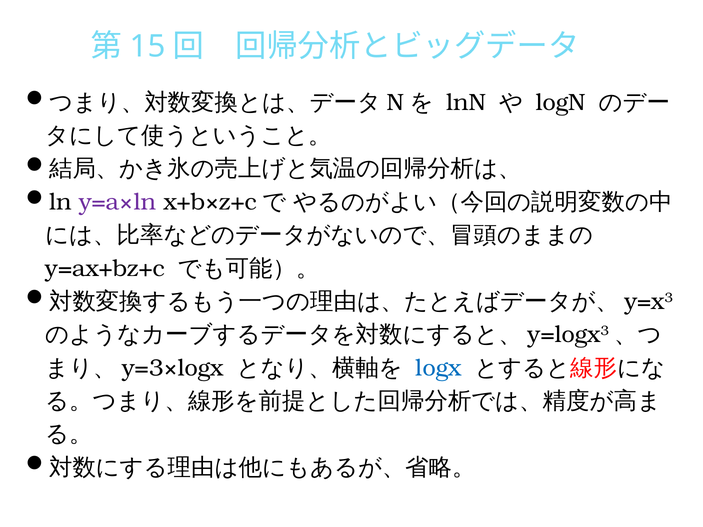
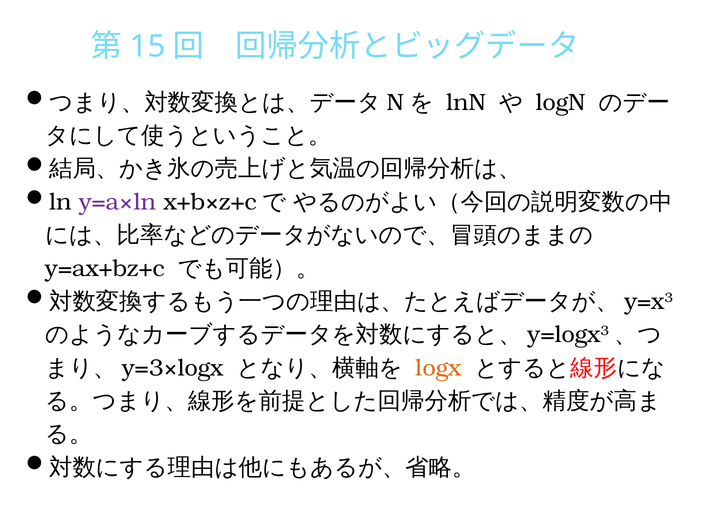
logx colour: blue -> orange
